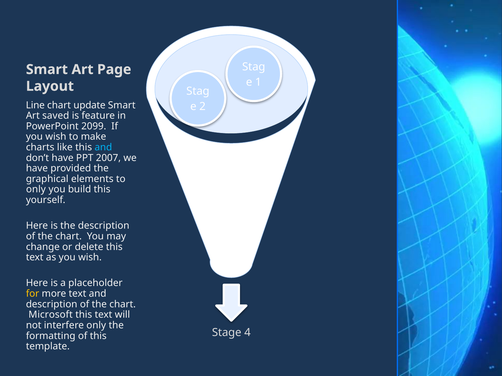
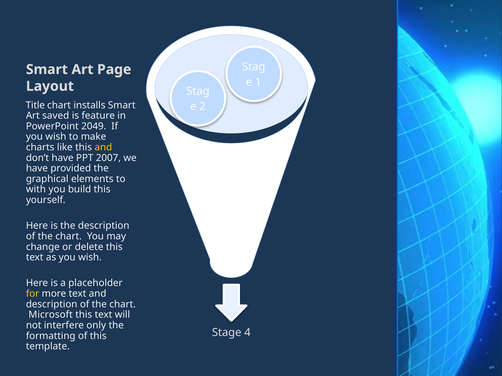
Line: Line -> Title
update: update -> installs
2099: 2099 -> 2049
and at (103, 147) colour: light blue -> yellow
only at (36, 190): only -> with
